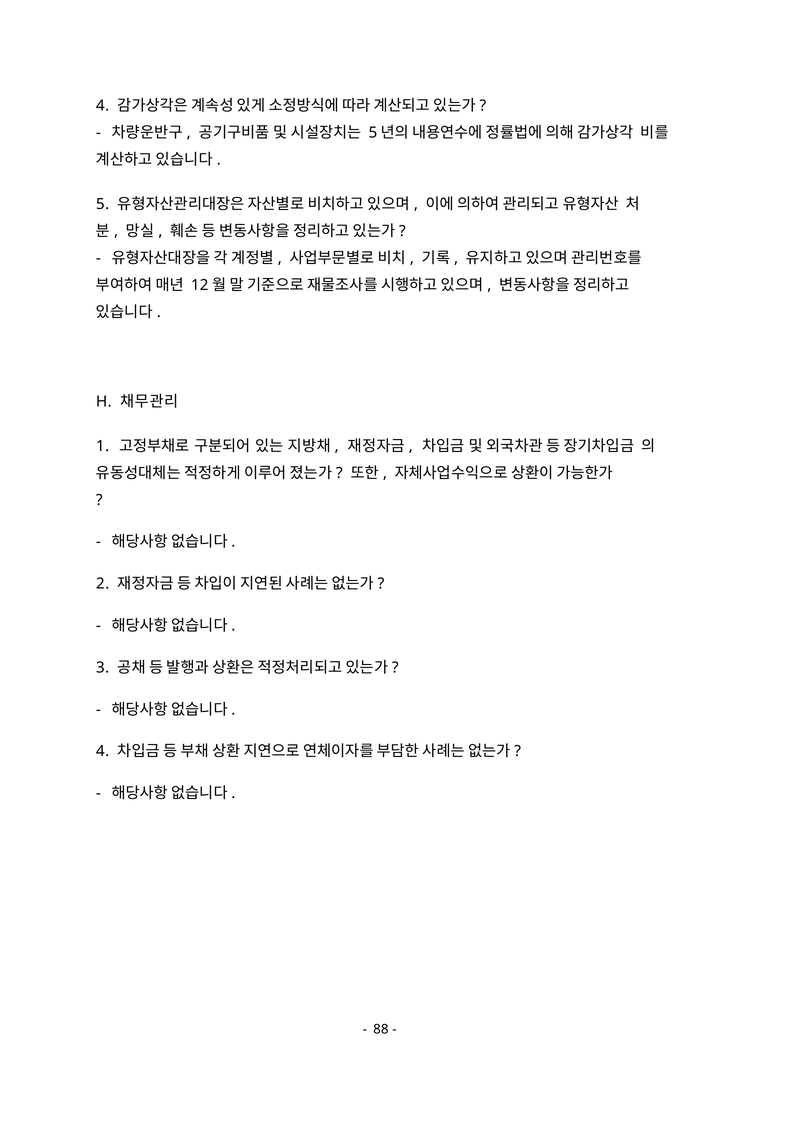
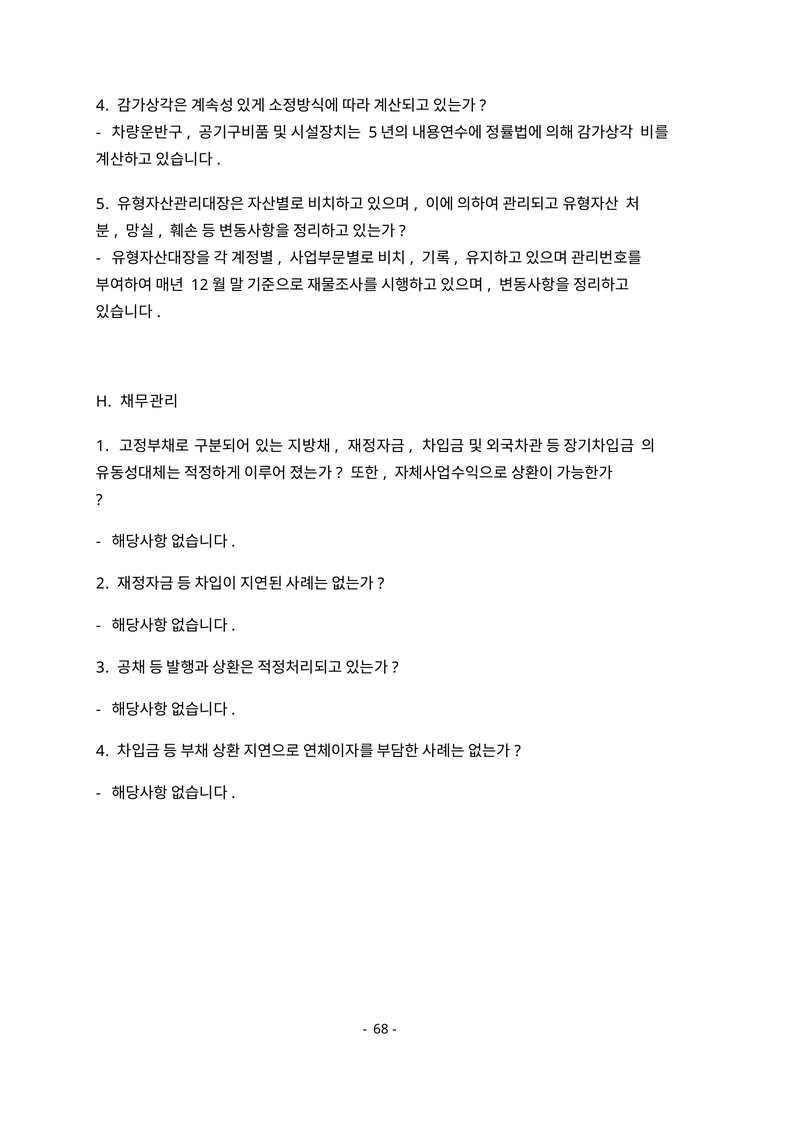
88: 88 -> 68
